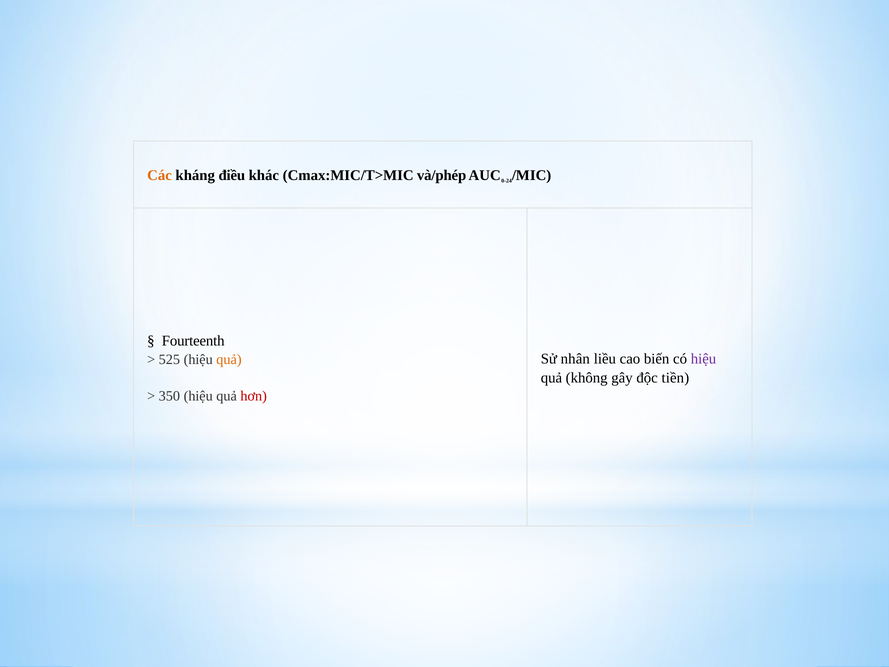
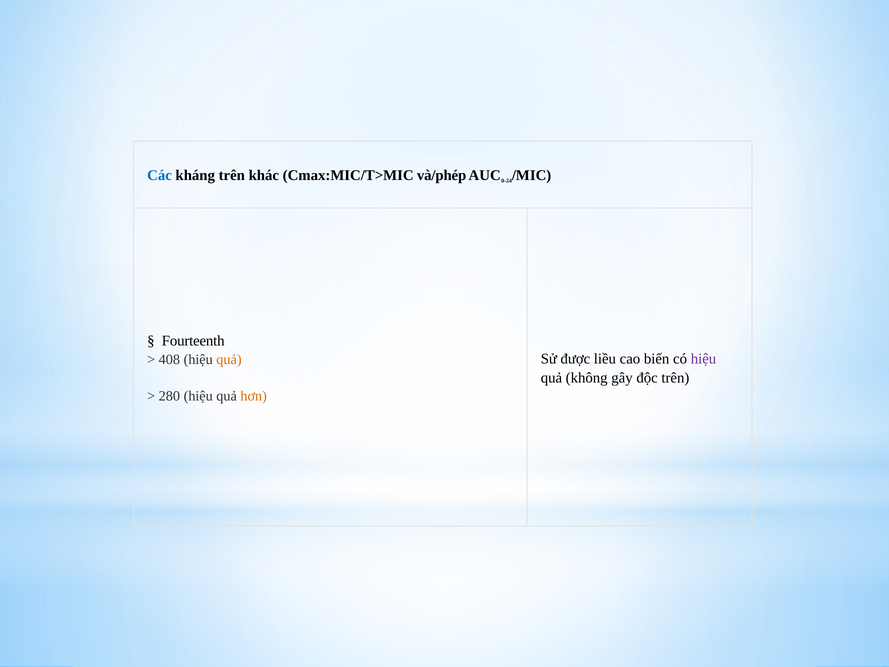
Các colour: orange -> blue
kháng điều: điều -> trên
nhân: nhân -> được
525: 525 -> 408
độc tiền: tiền -> trên
350: 350 -> 280
hơn colour: red -> orange
